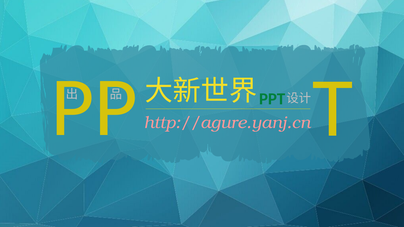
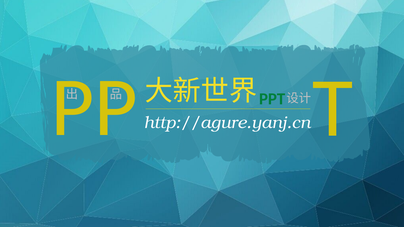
http://agure.yanj.cn colour: pink -> white
